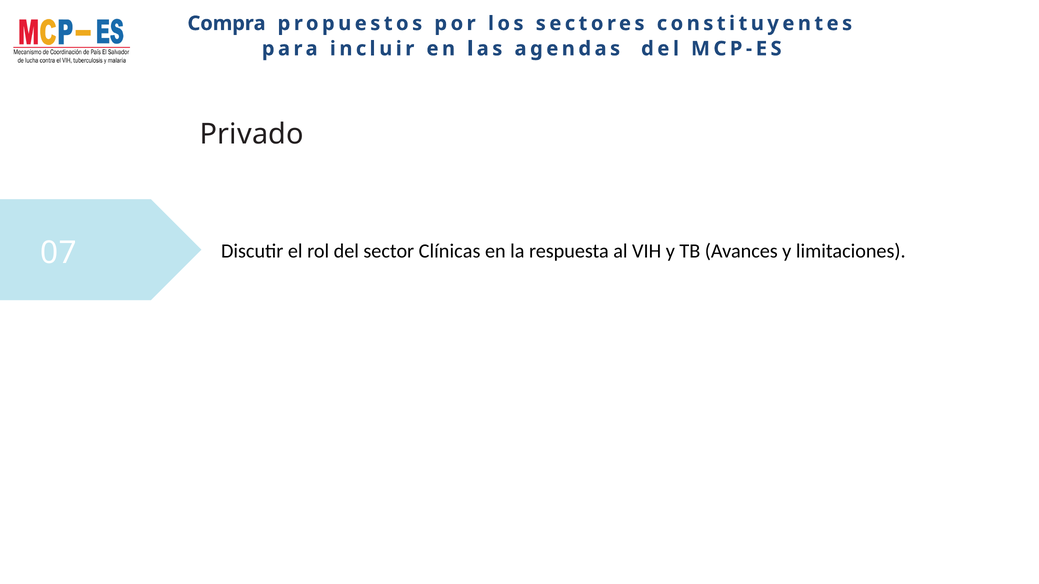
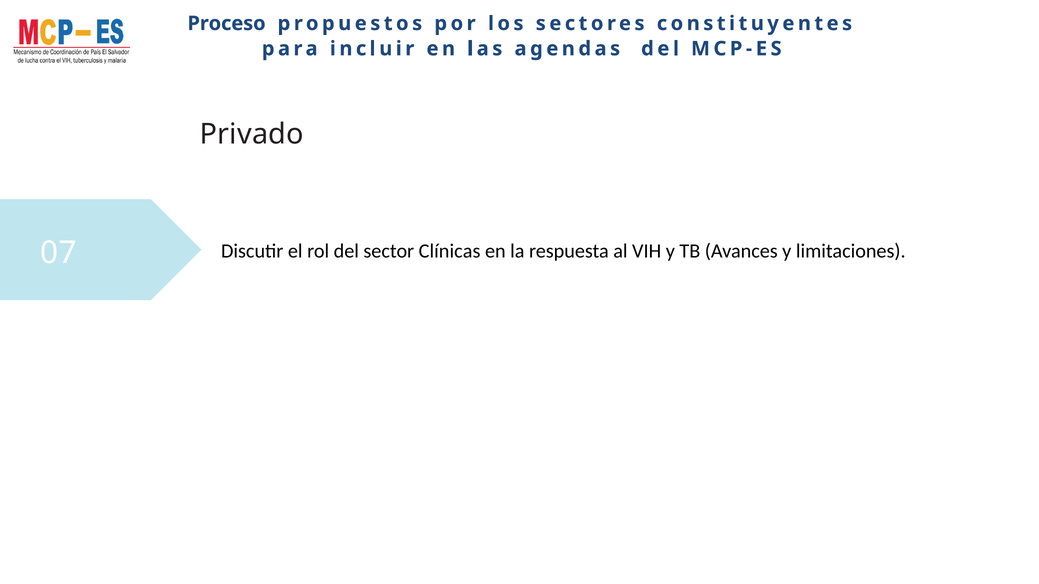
Compra: Compra -> Proceso
